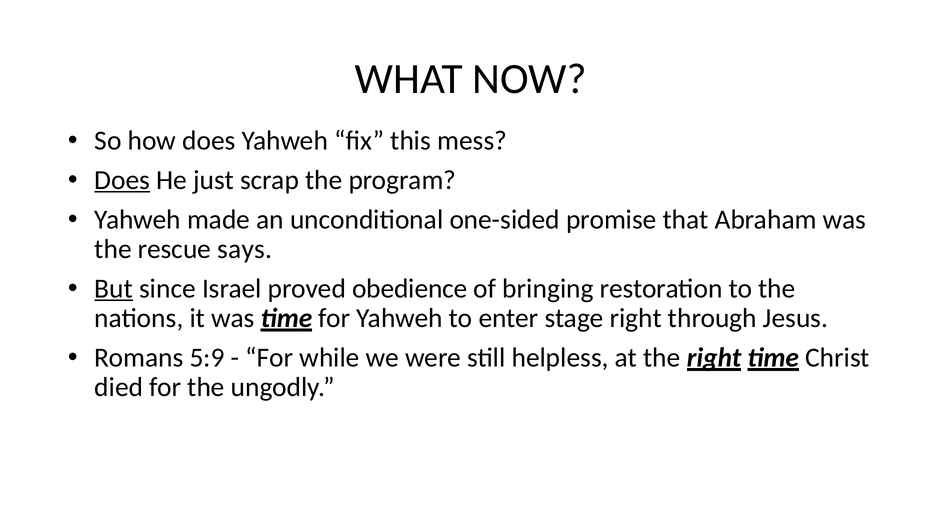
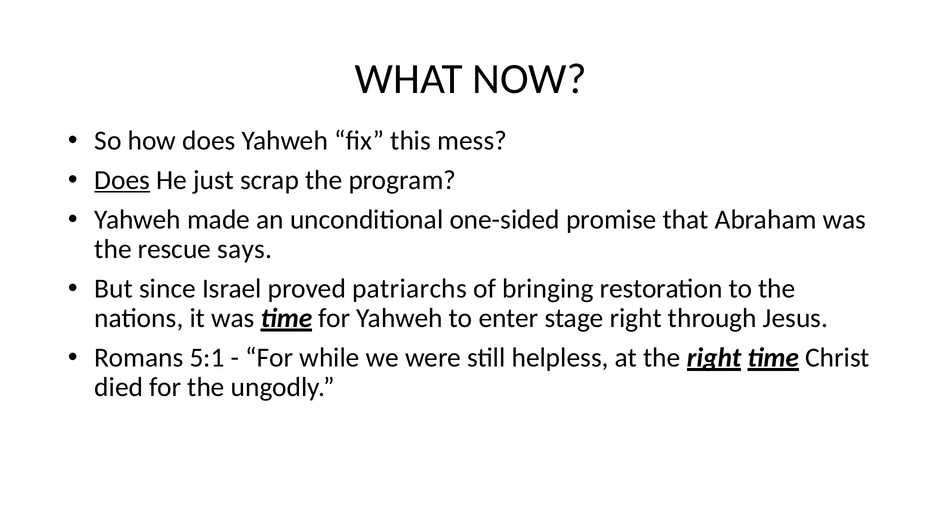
But underline: present -> none
obedience: obedience -> patriarchs
5:9: 5:9 -> 5:1
